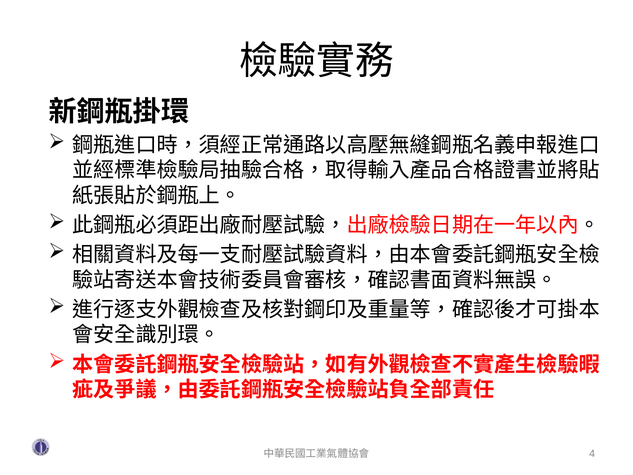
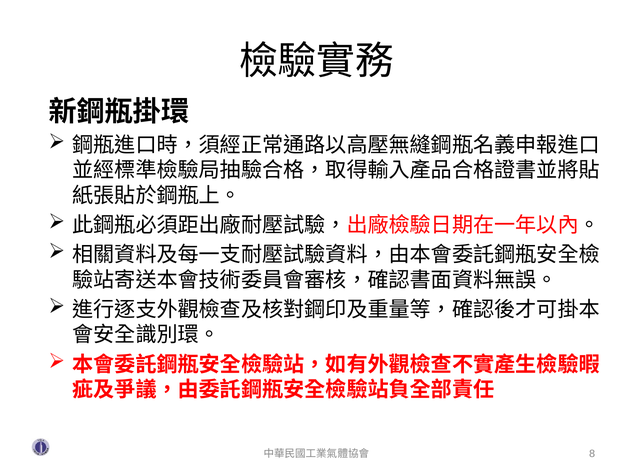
4: 4 -> 8
